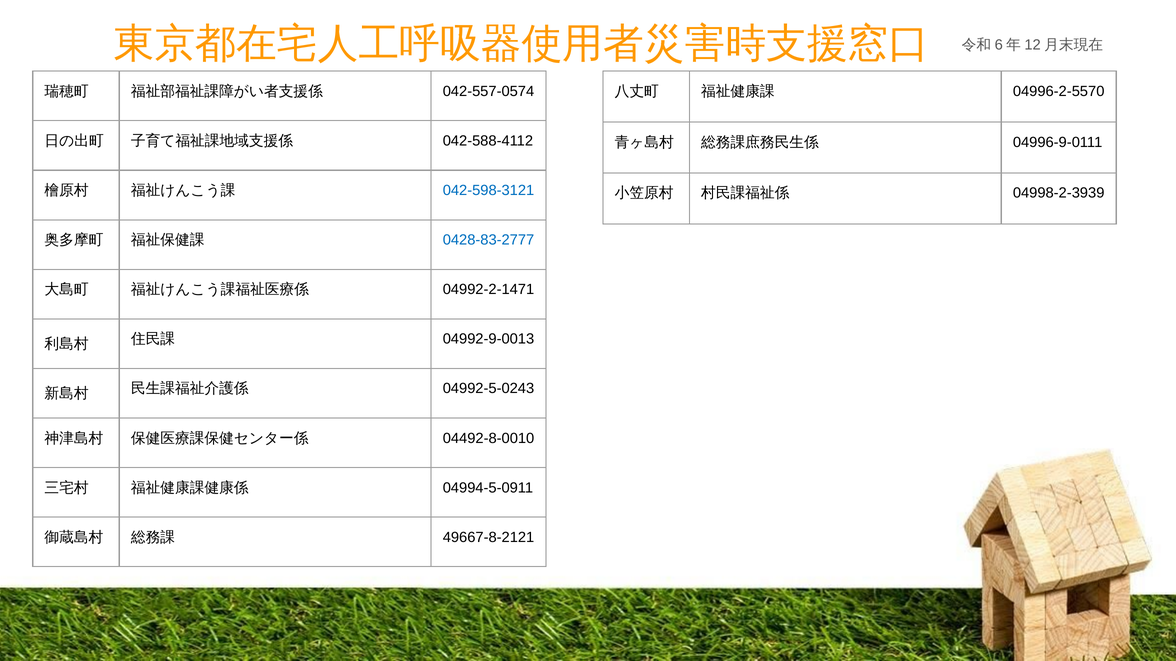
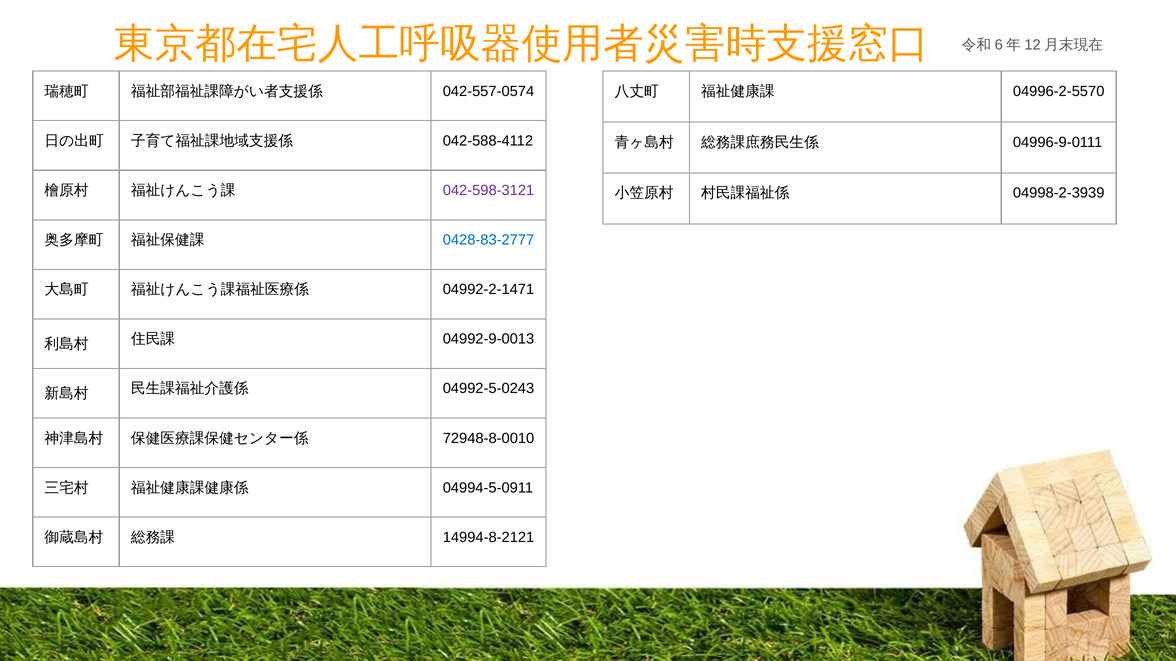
042-598-3121 colour: blue -> purple
04492-8-0010: 04492-8-0010 -> 72948-8-0010
49667-8-2121: 49667-8-2121 -> 14994-8-2121
